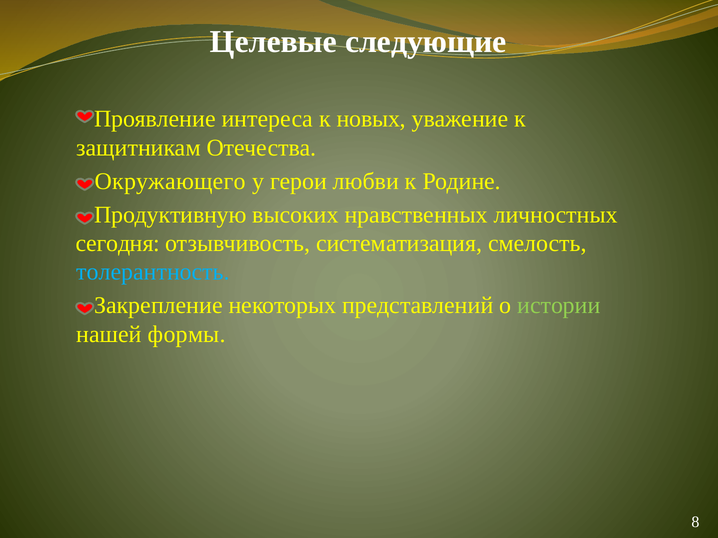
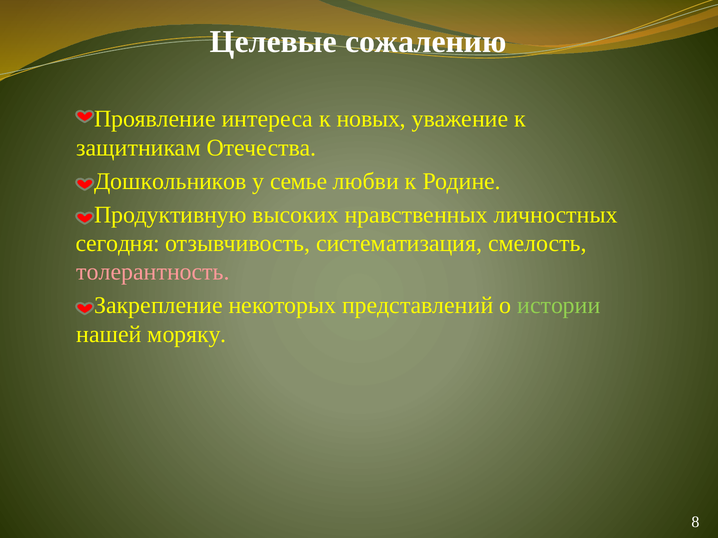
следующие: следующие -> сожалению
Окружающего: Окружающего -> Дошкольников
герои: герои -> семье
толерантность colour: light blue -> pink
формы: формы -> моряку
